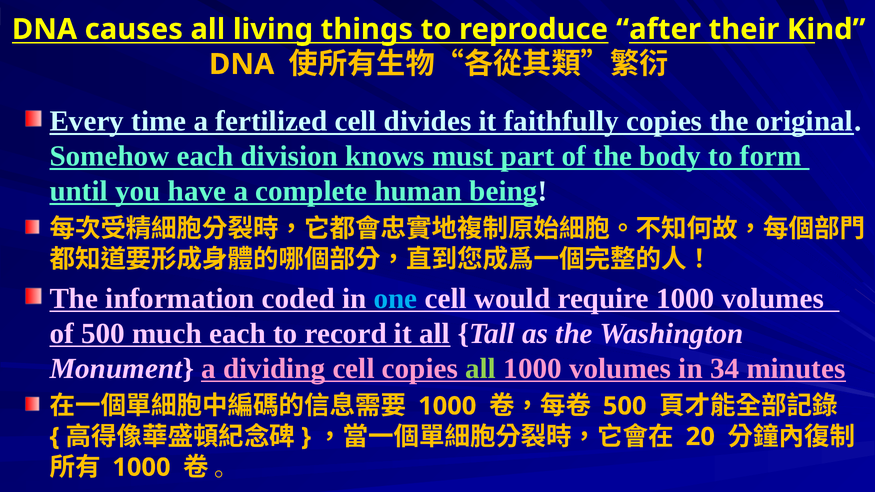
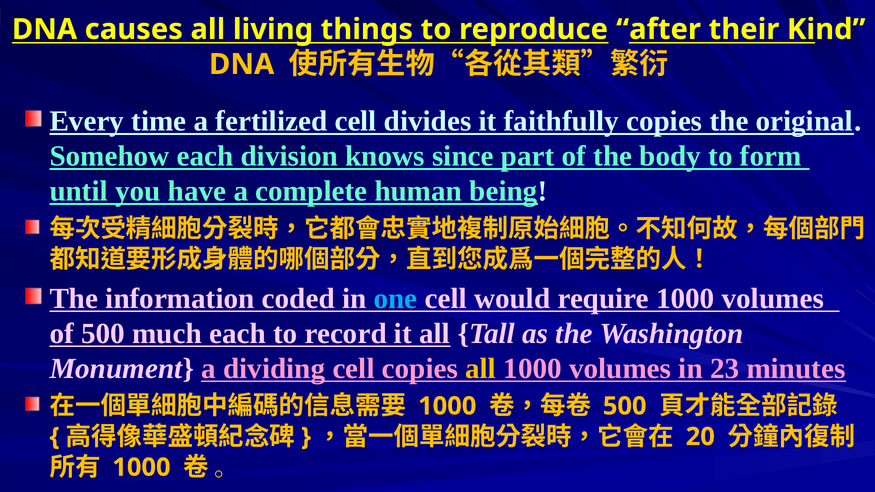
must: must -> since
all at (481, 369) colour: light green -> yellow
34: 34 -> 23
